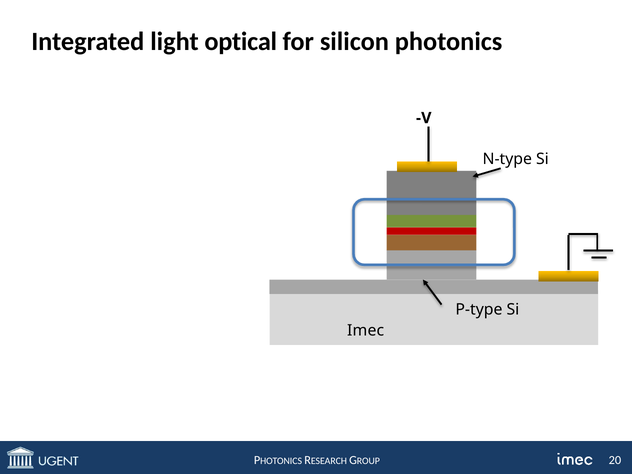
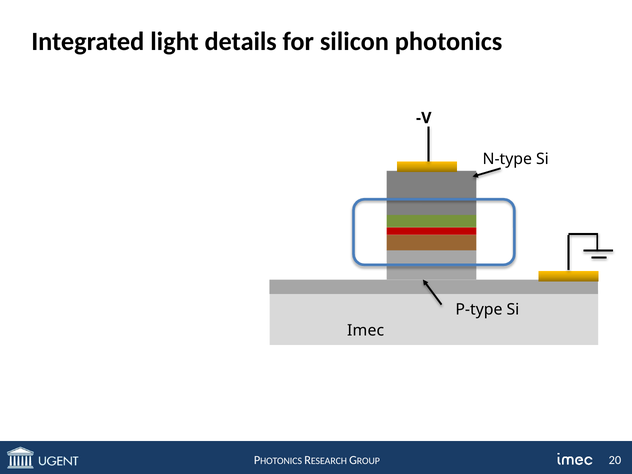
optical: optical -> details
